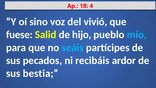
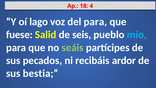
sino: sino -> lago
del vivió: vivió -> para
hijo: hijo -> seis
seáis colour: light blue -> light green
